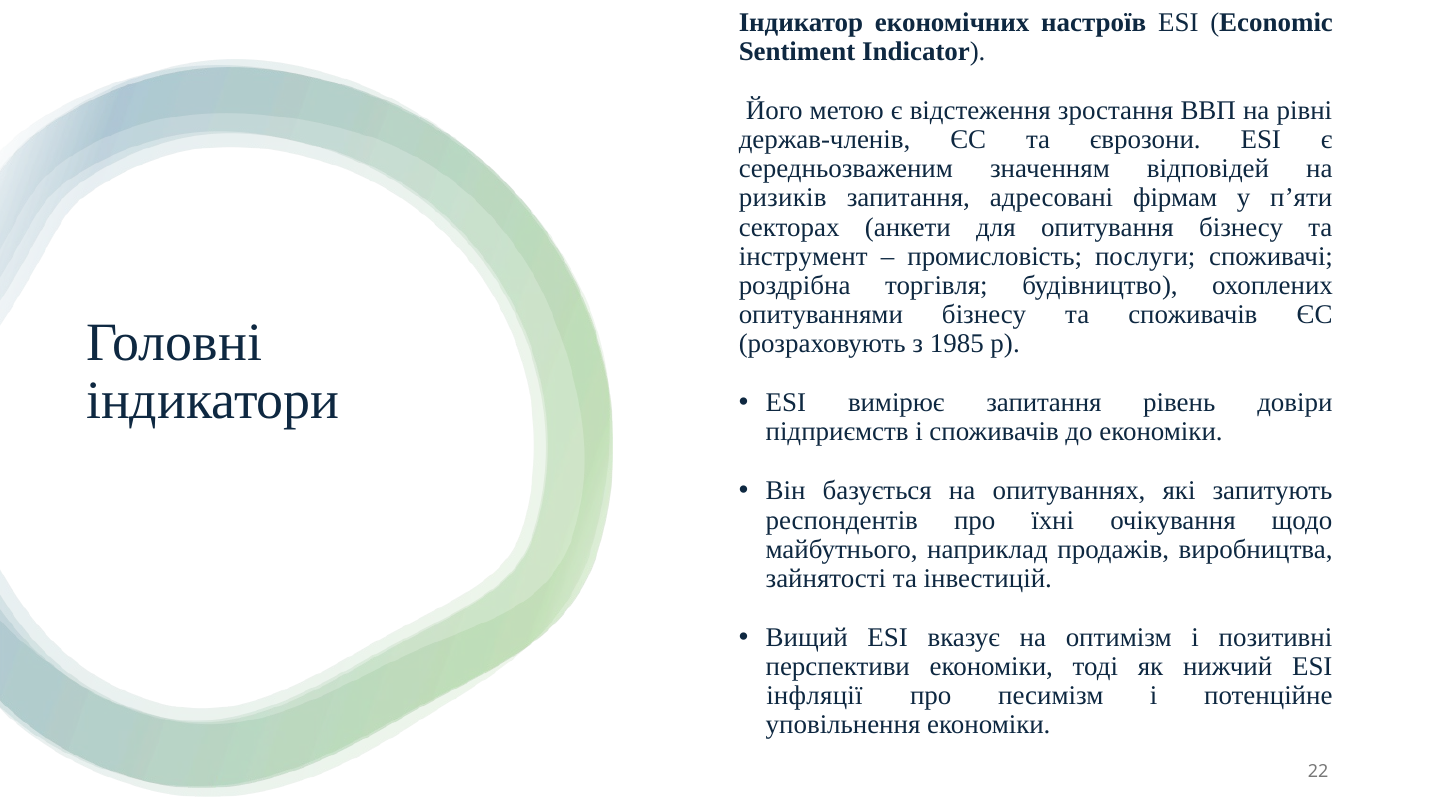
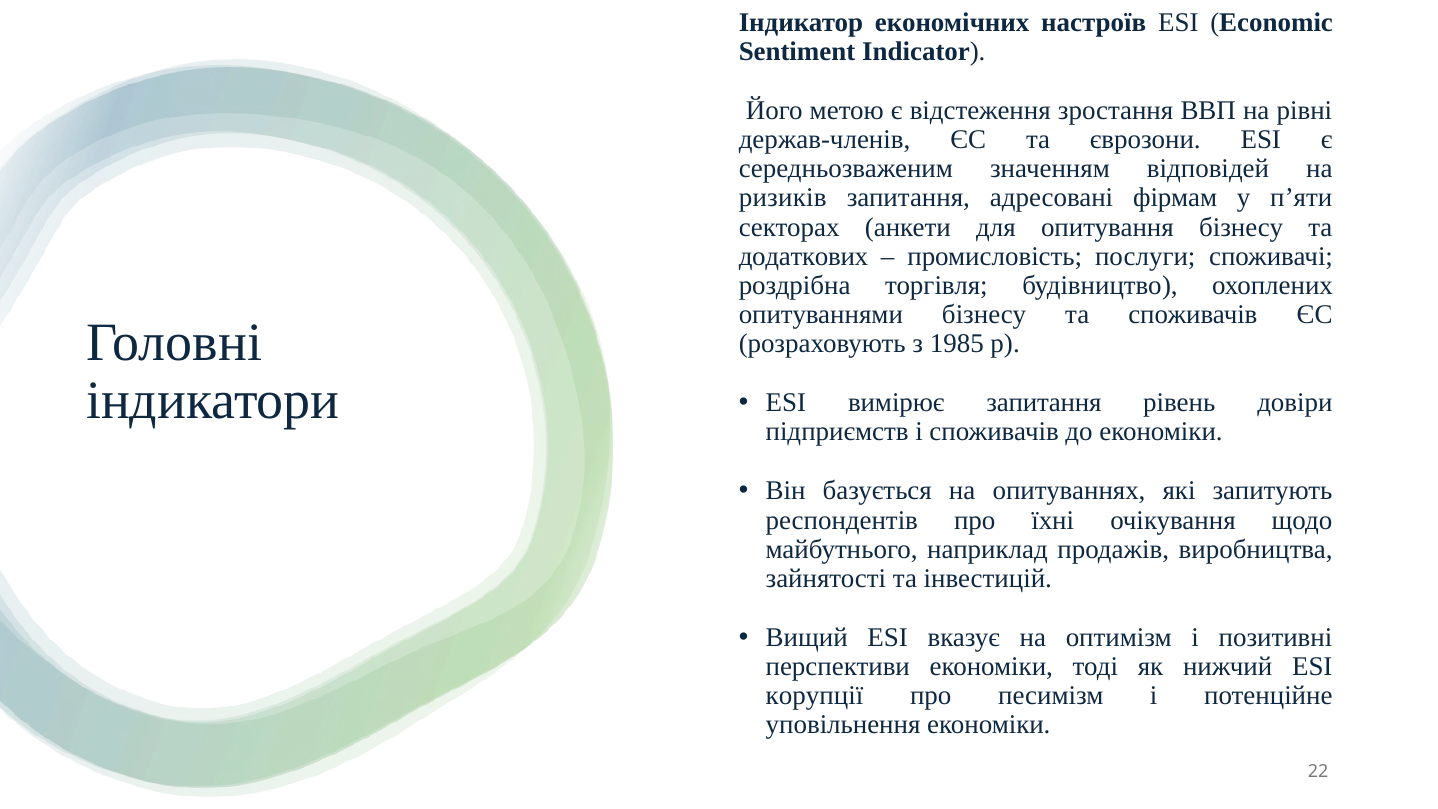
інструмент: інструмент -> додаткових
інфляції: інфляції -> корупції
